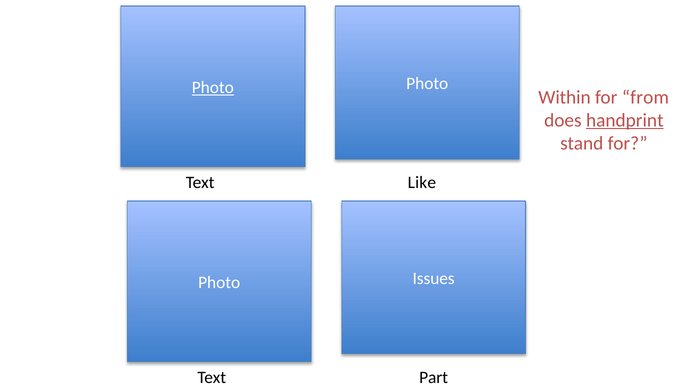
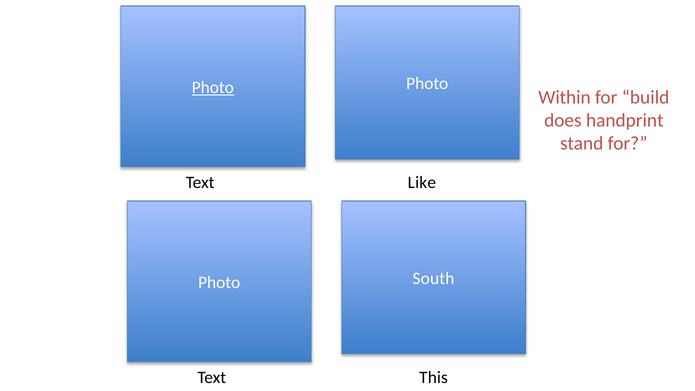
from: from -> build
handprint underline: present -> none
Issues: Issues -> South
Part: Part -> This
